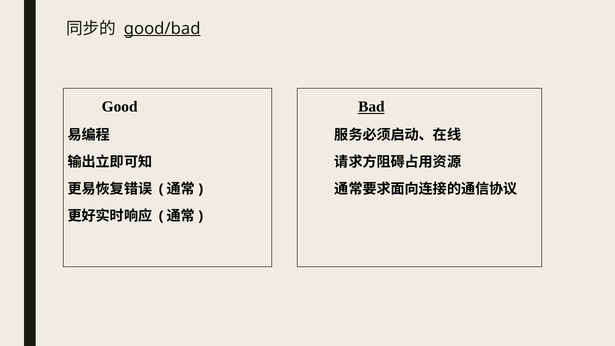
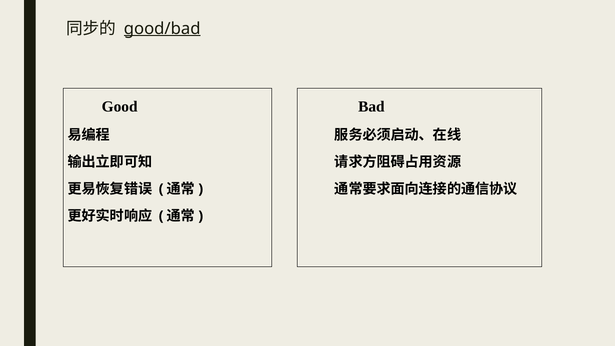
Bad underline: present -> none
